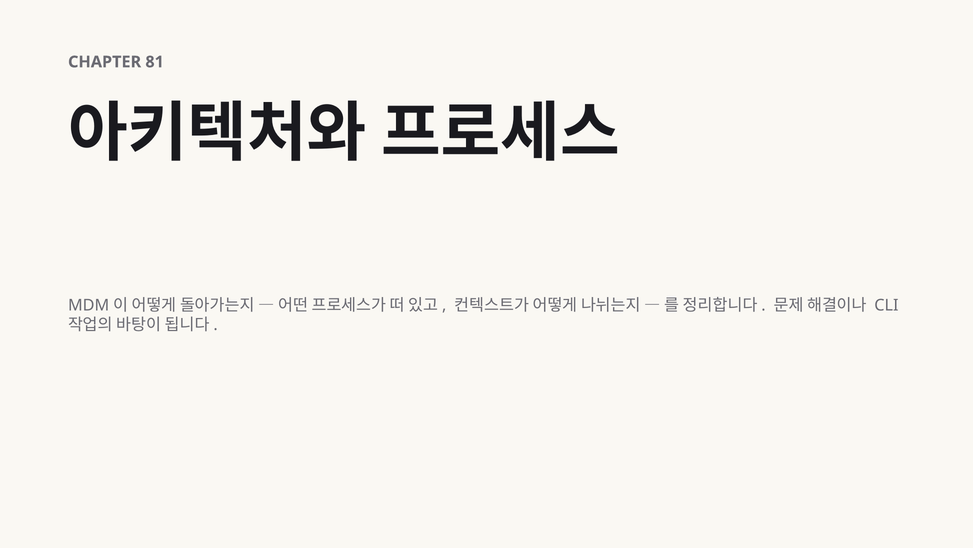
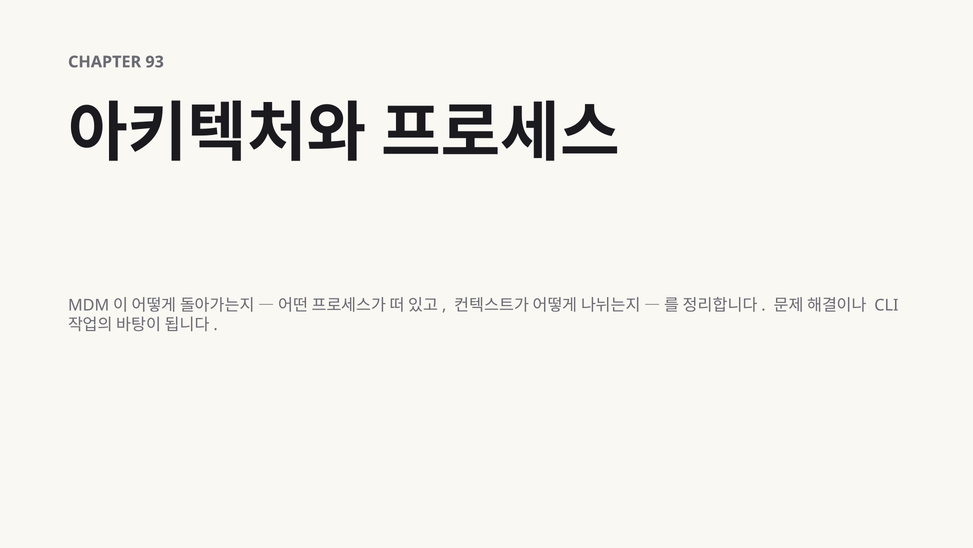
81: 81 -> 93
